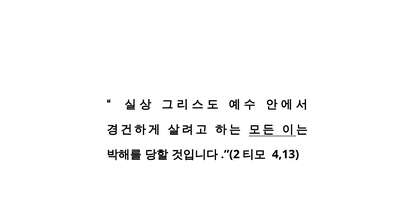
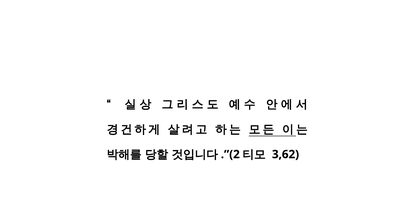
4,13: 4,13 -> 3,62
